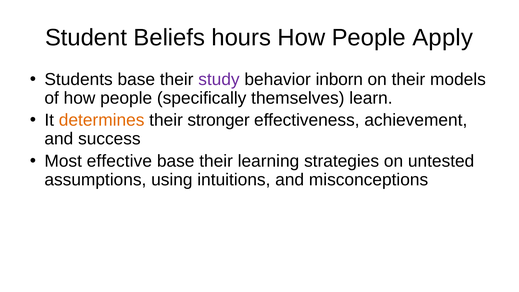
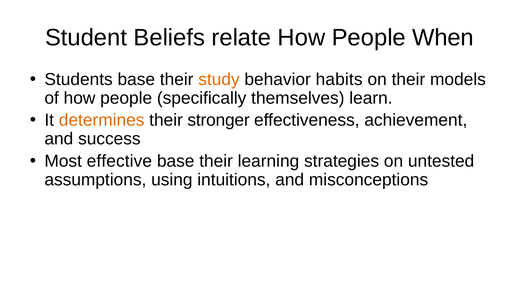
hours: hours -> relate
Apply: Apply -> When
study colour: purple -> orange
inborn: inborn -> habits
